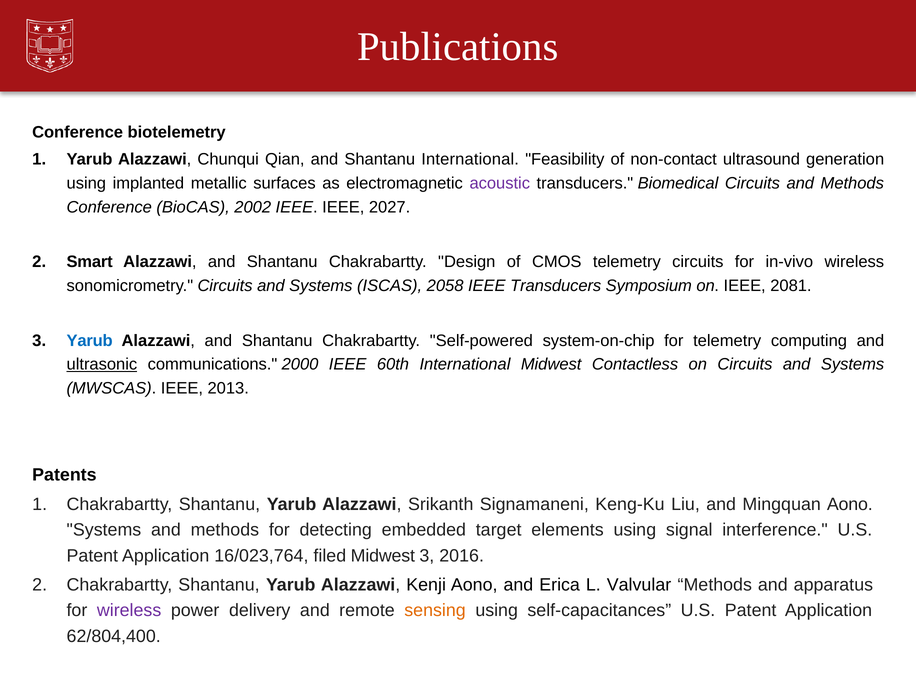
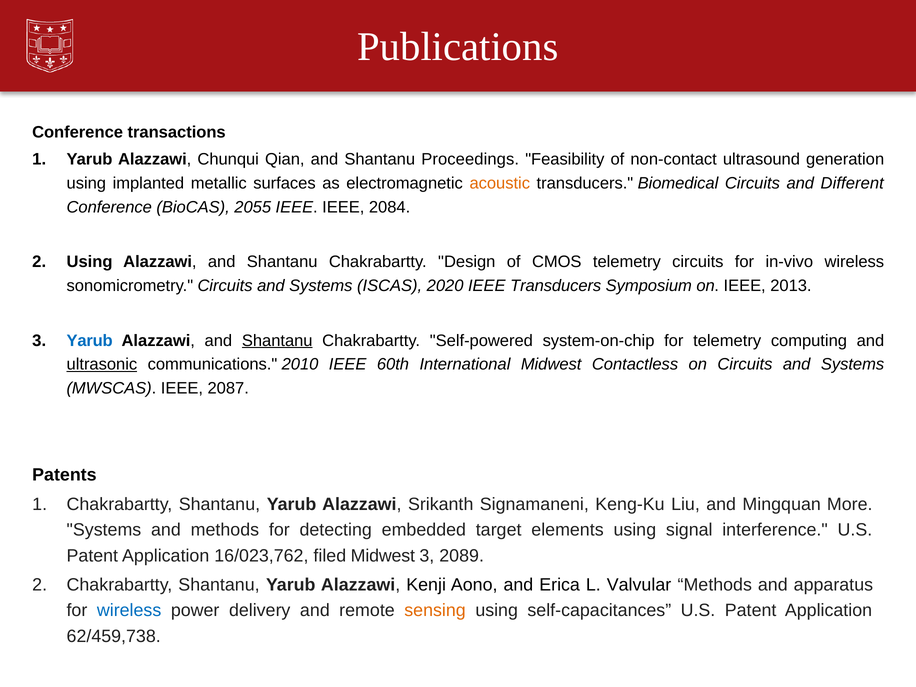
biotelemetry: biotelemetry -> transactions
Shantanu International: International -> Proceedings
acoustic colour: purple -> orange
Circuits and Methods: Methods -> Different
2002: 2002 -> 2055
2027: 2027 -> 2084
Smart at (90, 262): Smart -> Using
2058: 2058 -> 2020
2081: 2081 -> 2013
Shantanu at (277, 341) underline: none -> present
2000: 2000 -> 2010
2013: 2013 -> 2087
Mingquan Aono: Aono -> More
16/023,764: 16/023,764 -> 16/023,762
2016: 2016 -> 2089
wireless at (129, 611) colour: purple -> blue
62/804,400: 62/804,400 -> 62/459,738
